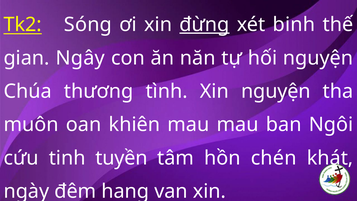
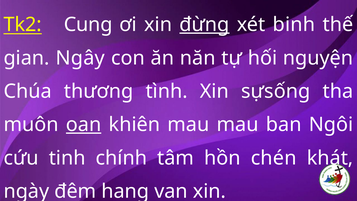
Sóng: Sóng -> Cung
Xin nguyện: nguyện -> sựsống
oan underline: none -> present
tuyền: tuyền -> chính
